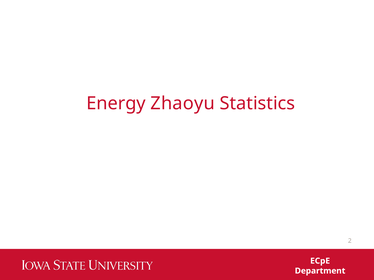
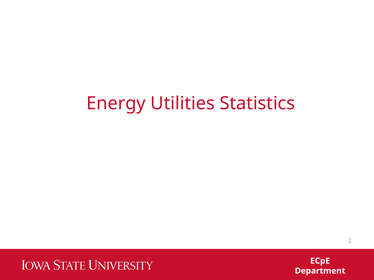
Zhaoyu: Zhaoyu -> Utilities
